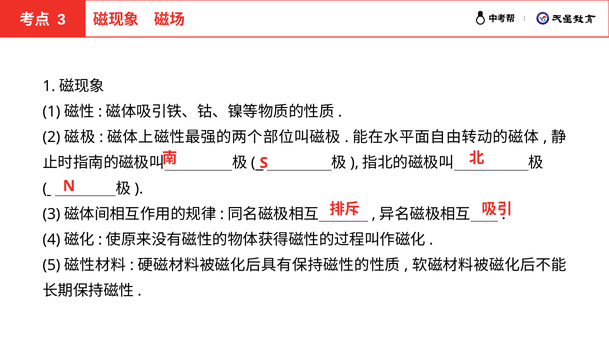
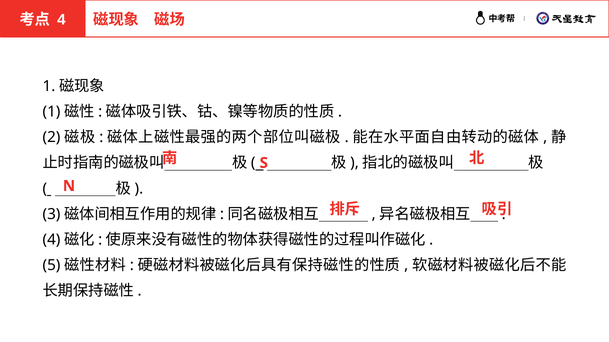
3 at (61, 20): 3 -> 4
